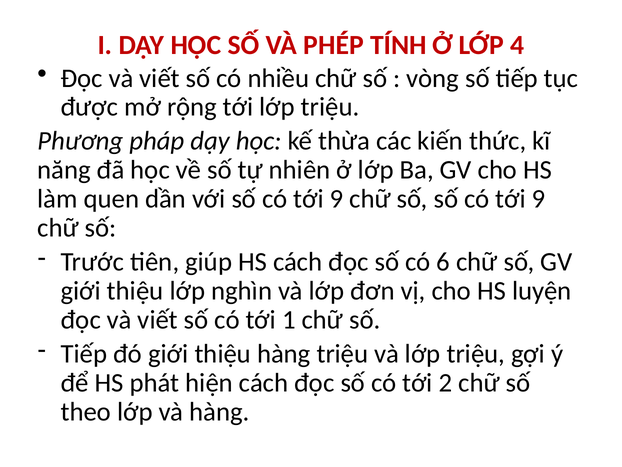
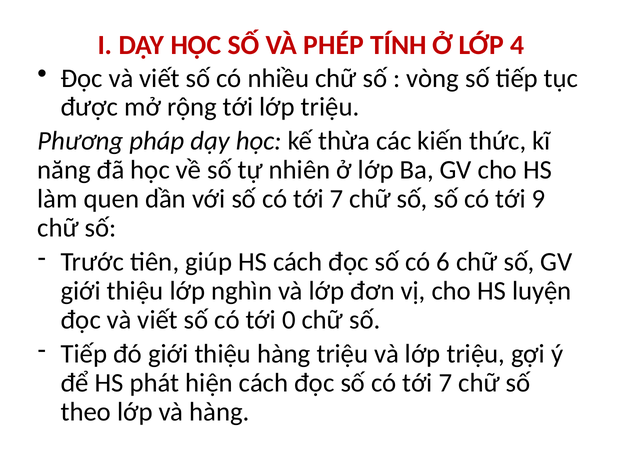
9 at (336, 199): 9 -> 7
1: 1 -> 0
2 at (445, 382): 2 -> 7
